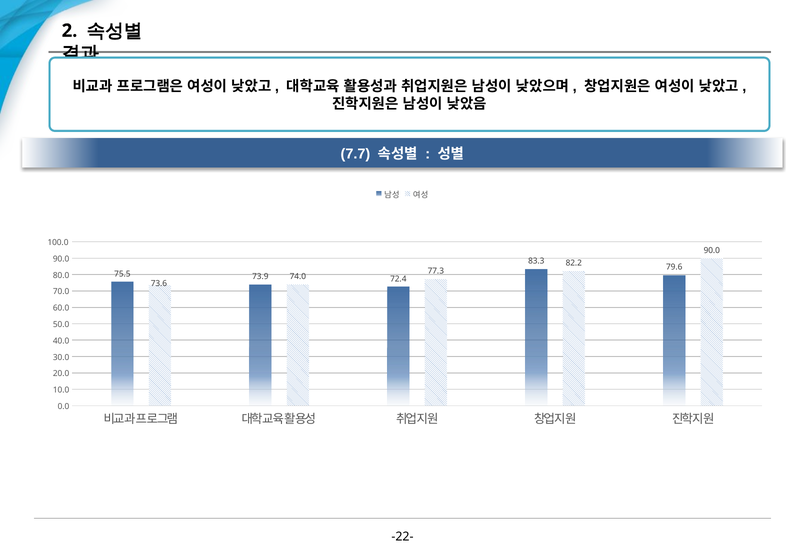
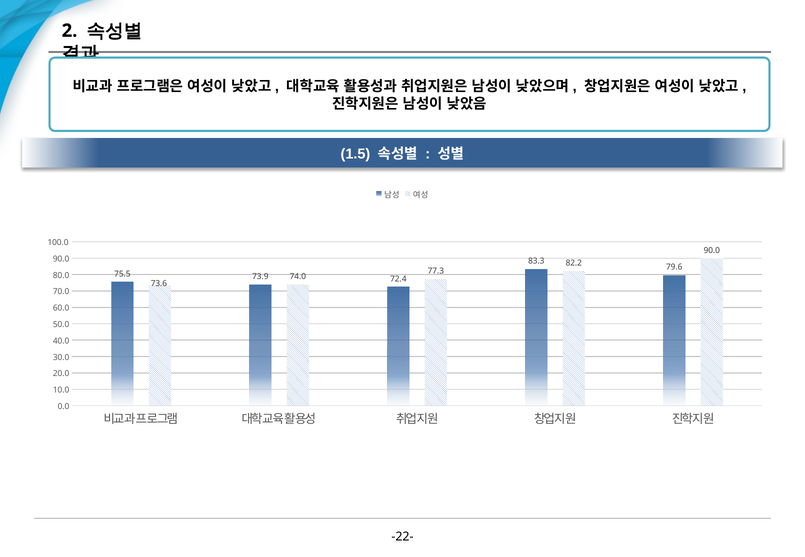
7.7: 7.7 -> 1.5
